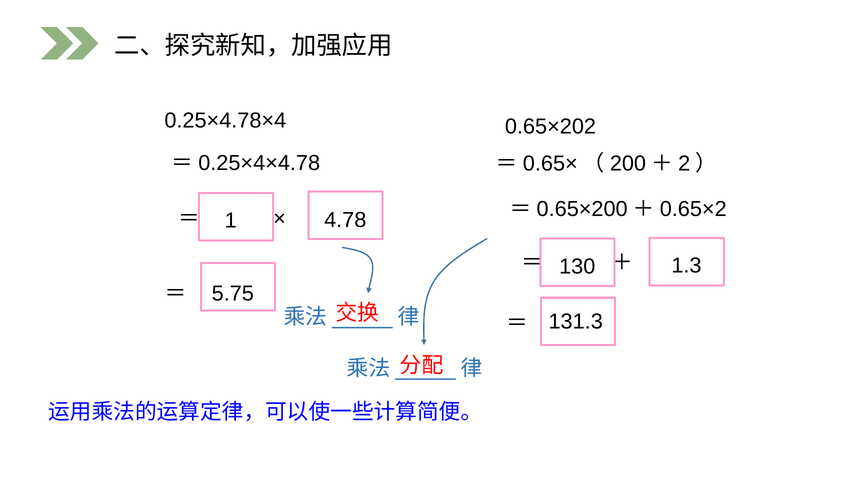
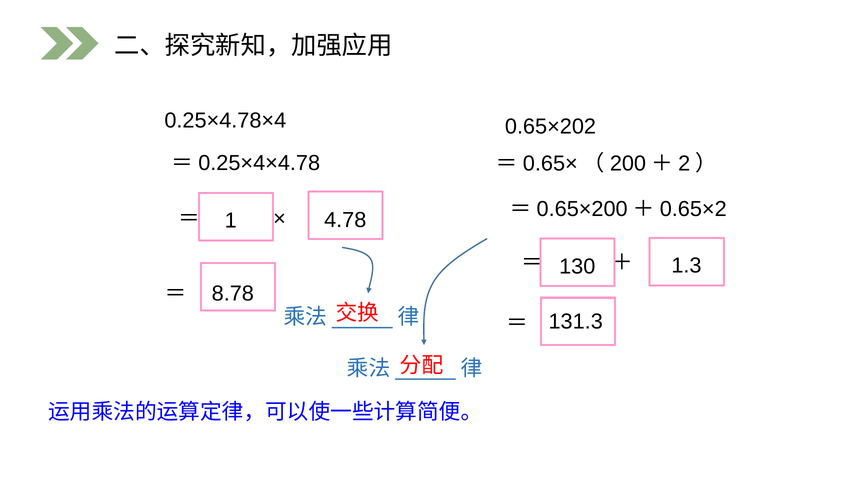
5.75: 5.75 -> 8.78
